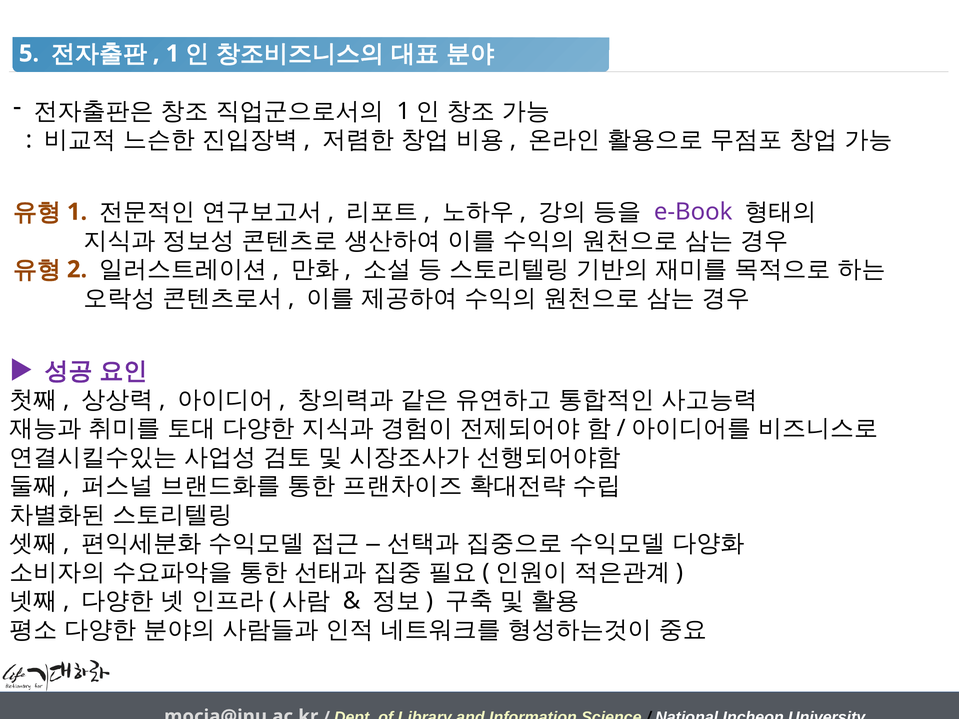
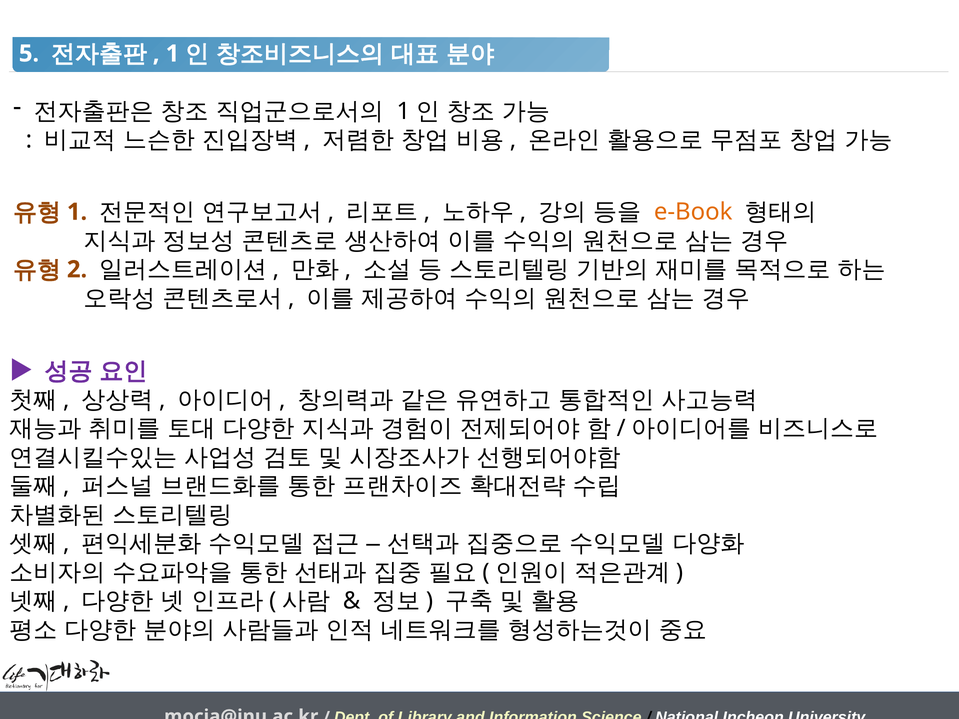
e-Book colour: purple -> orange
